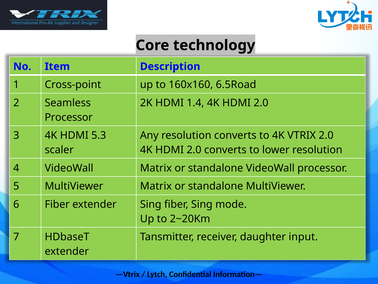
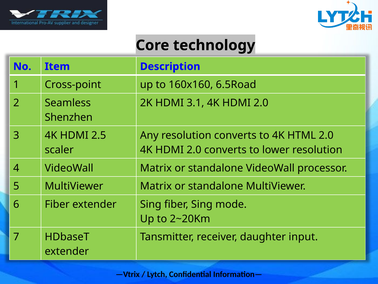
1.4: 1.4 -> 3.1
Processor at (69, 117): Processor -> Shenzhen
5.3: 5.3 -> 2.5
VTRIX: VTRIX -> HTML
